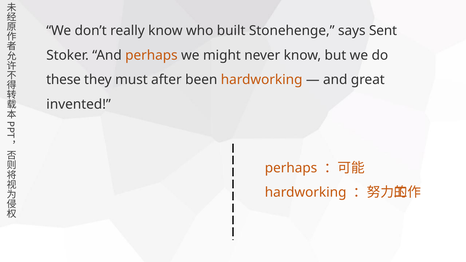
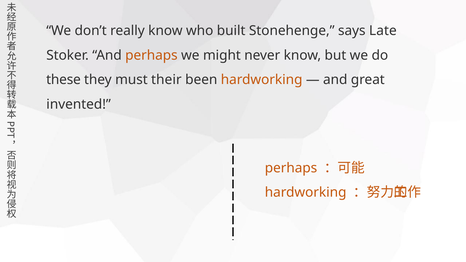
Sent: Sent -> Late
after: after -> their
